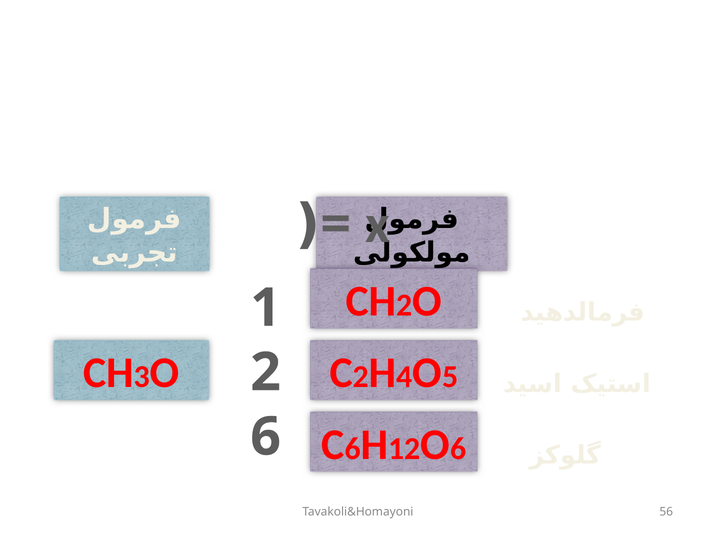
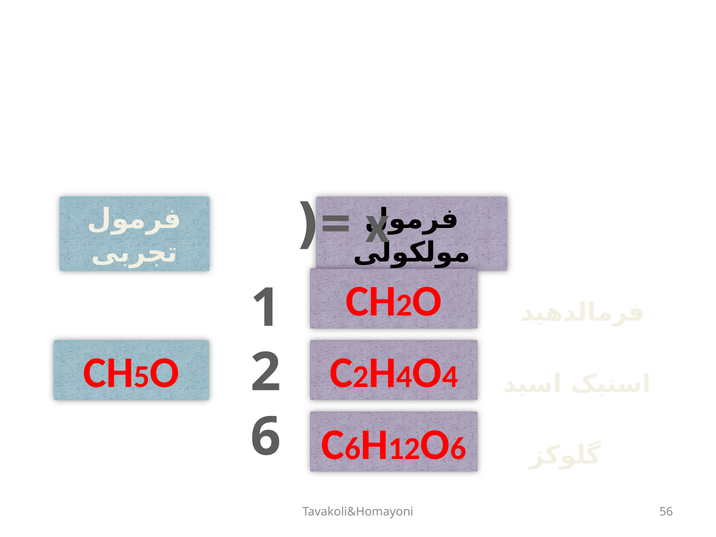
3: 3 -> 5
5 at (450, 377): 5 -> 4
